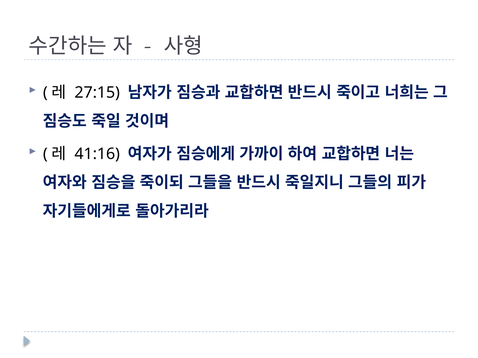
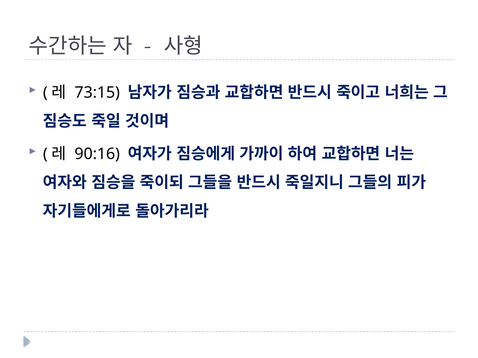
27:15: 27:15 -> 73:15
41:16: 41:16 -> 90:16
